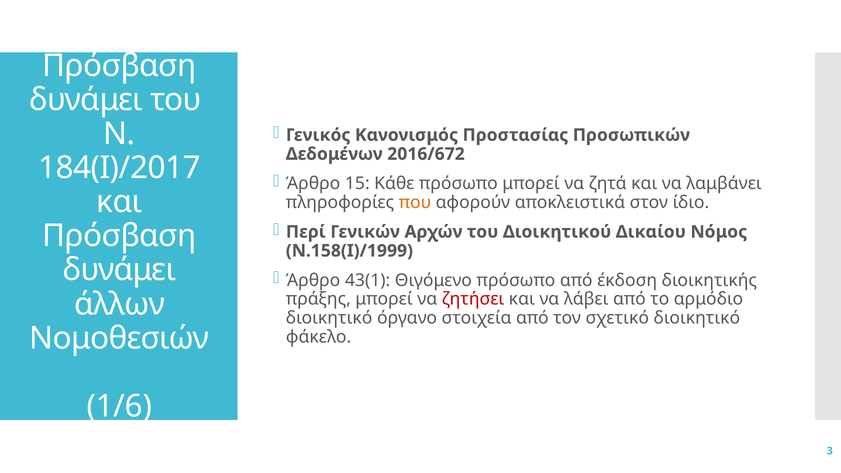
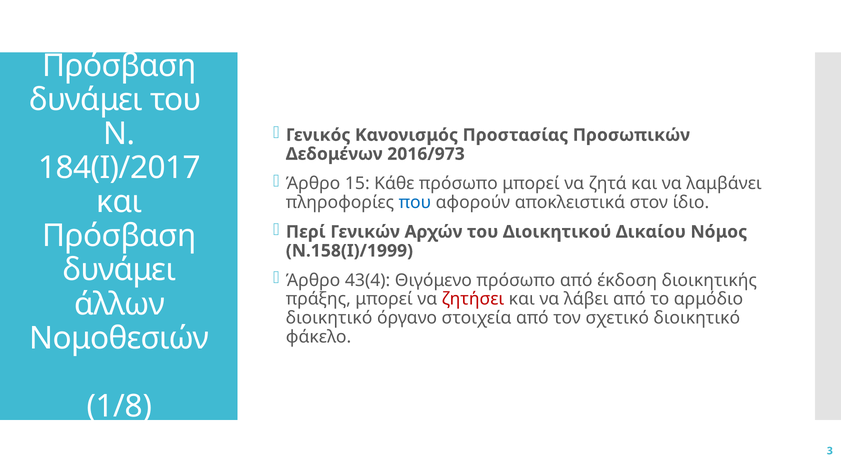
2016/672: 2016/672 -> 2016/973
που colour: orange -> blue
43(1: 43(1 -> 43(4
1/6: 1/6 -> 1/8
